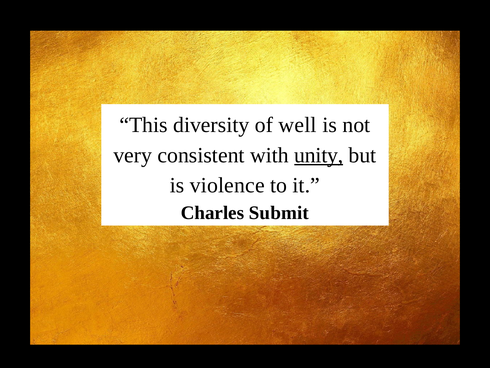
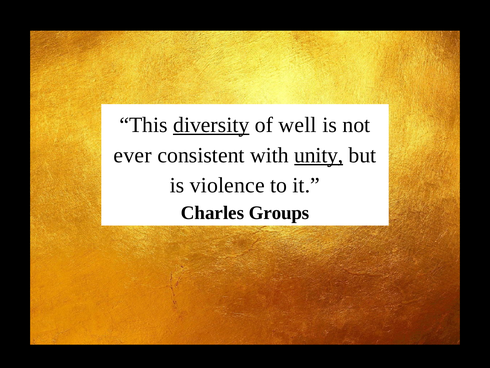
diversity underline: none -> present
very: very -> ever
Submit: Submit -> Groups
